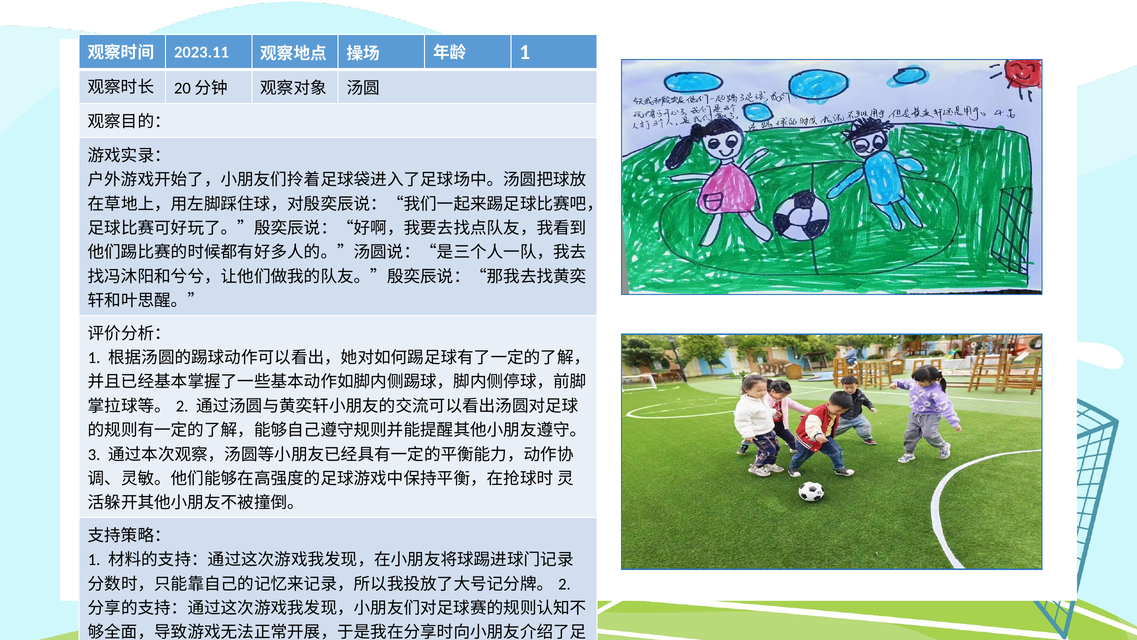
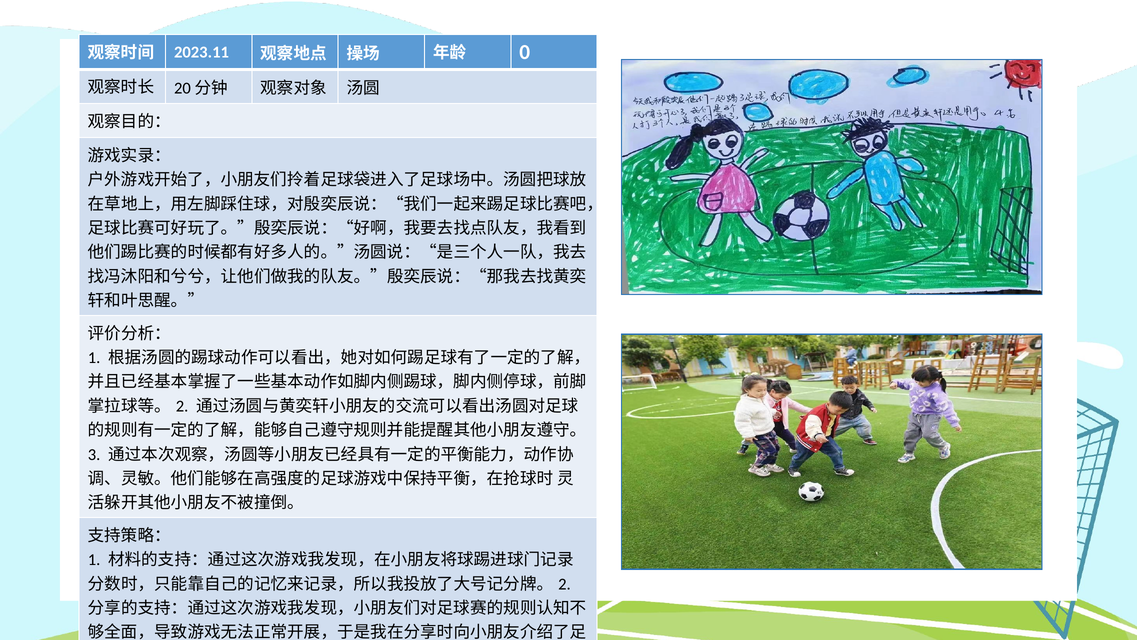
1 at (525, 52): 1 -> 0
